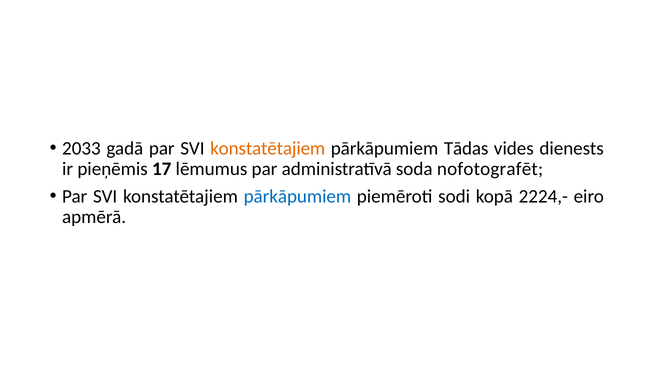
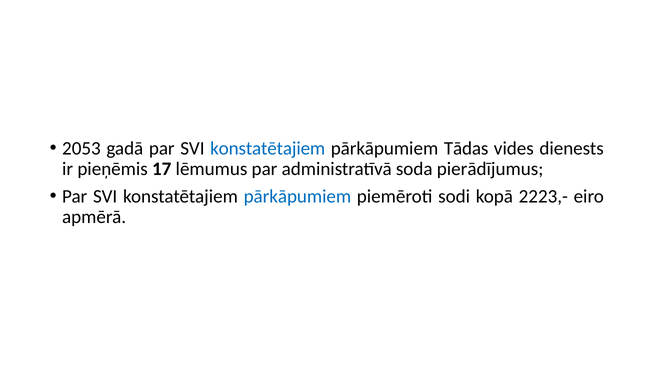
2033: 2033 -> 2053
konstatētajiem at (268, 148) colour: orange -> blue
nofotografēt: nofotografēt -> pierādījumus
2224,-: 2224,- -> 2223,-
